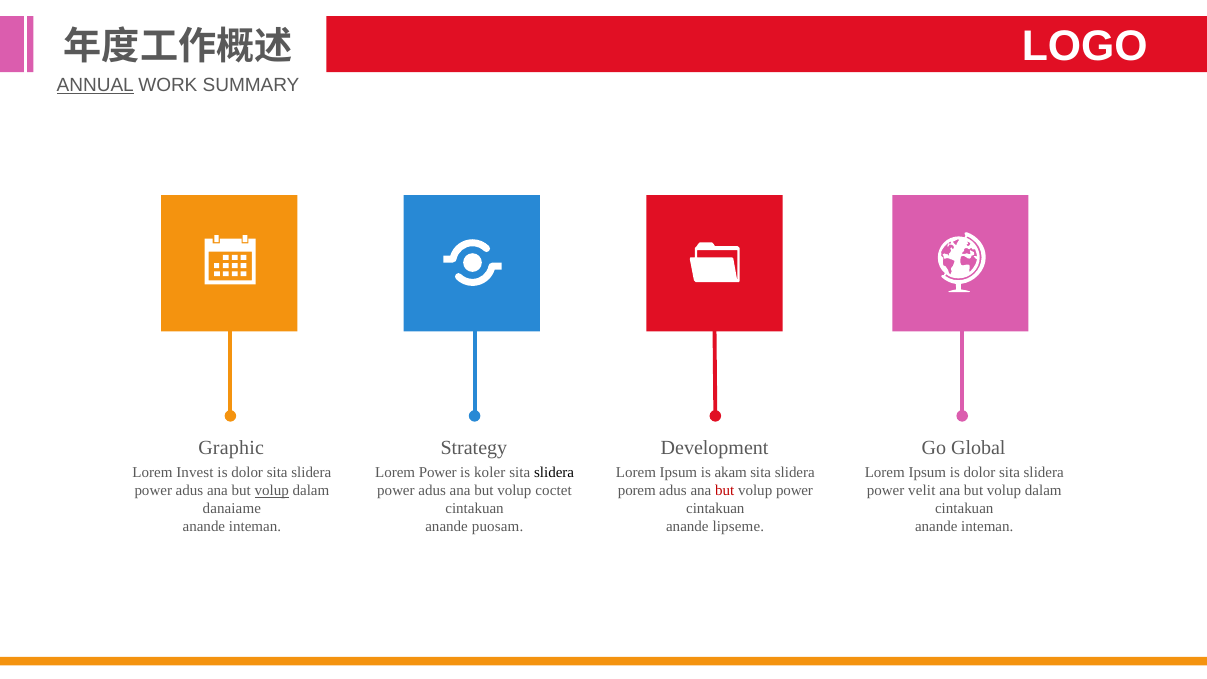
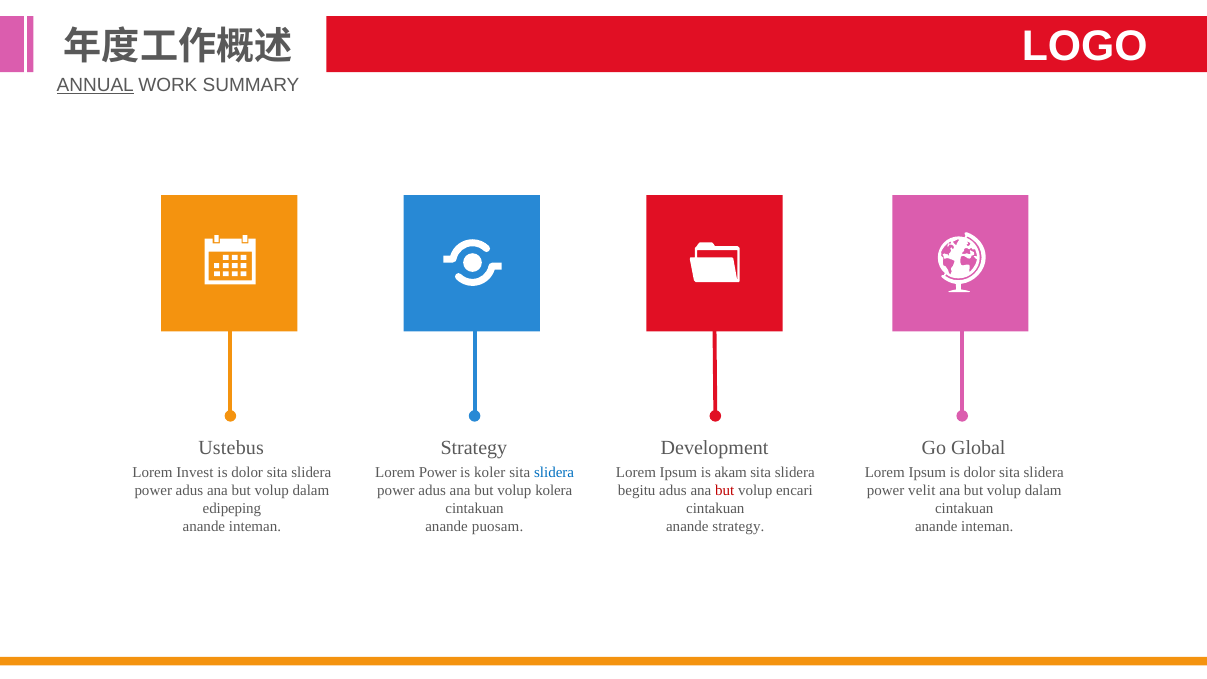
Graphic: Graphic -> Ustebus
slidera at (554, 473) colour: black -> blue
volup at (272, 491) underline: present -> none
coctet: coctet -> kolera
porem: porem -> begitu
volup power: power -> encari
danaiame: danaiame -> edipeping
anande lipseme: lipseme -> strategy
